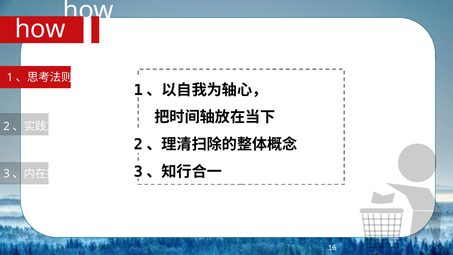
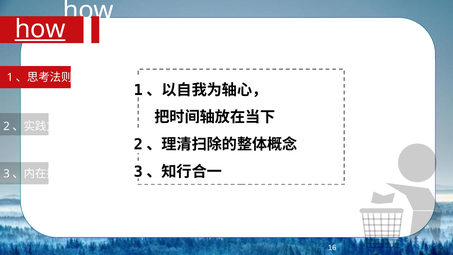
how at (40, 29) underline: none -> present
